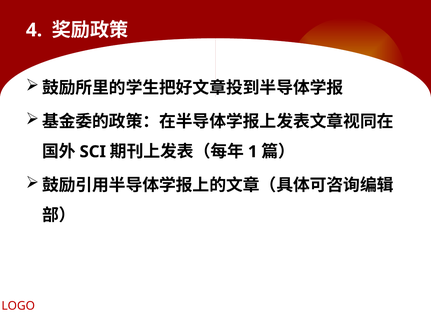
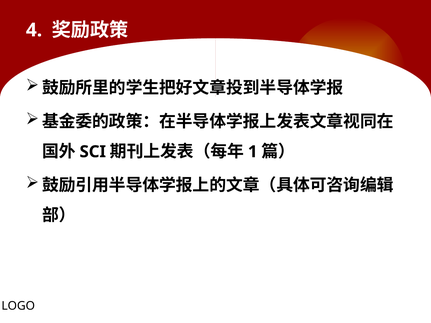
LOGO colour: red -> black
